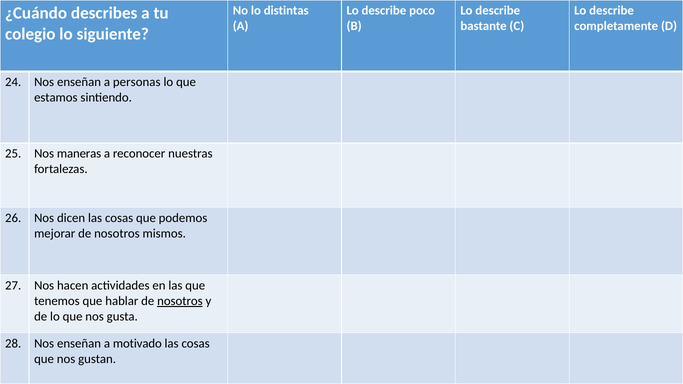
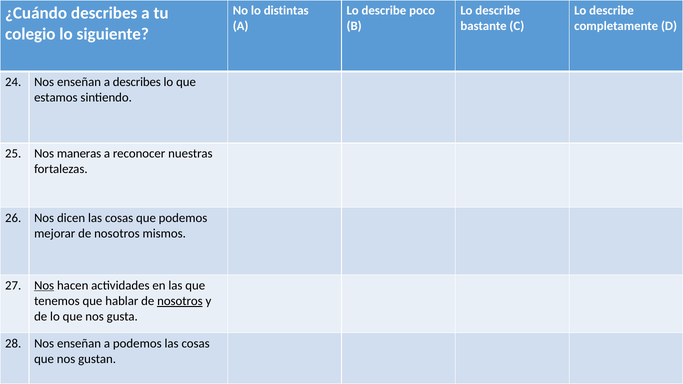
a personas: personas -> describes
Nos at (44, 285) underline: none -> present
a motivado: motivado -> podemos
